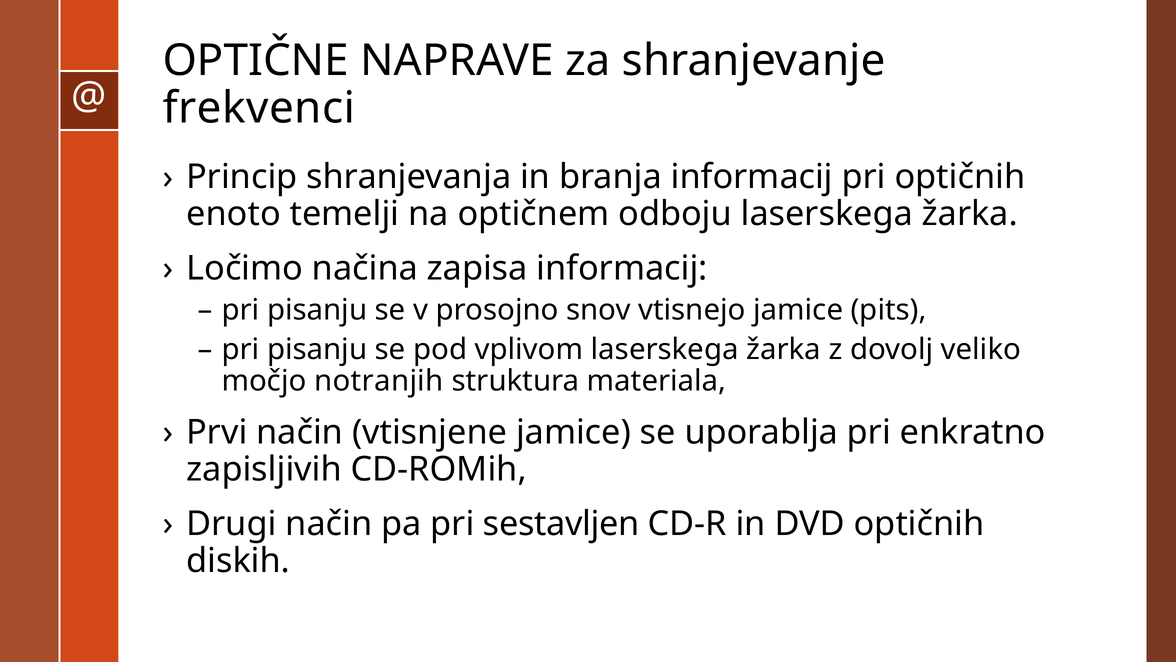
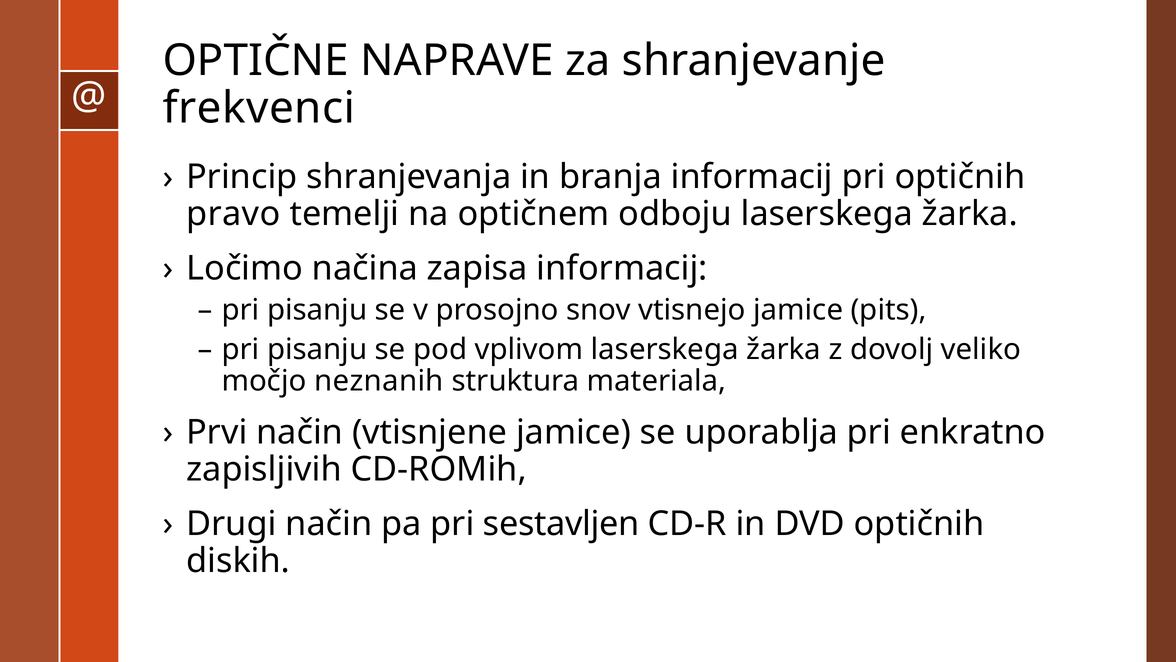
enoto: enoto -> pravo
notranjih: notranjih -> neznanih
